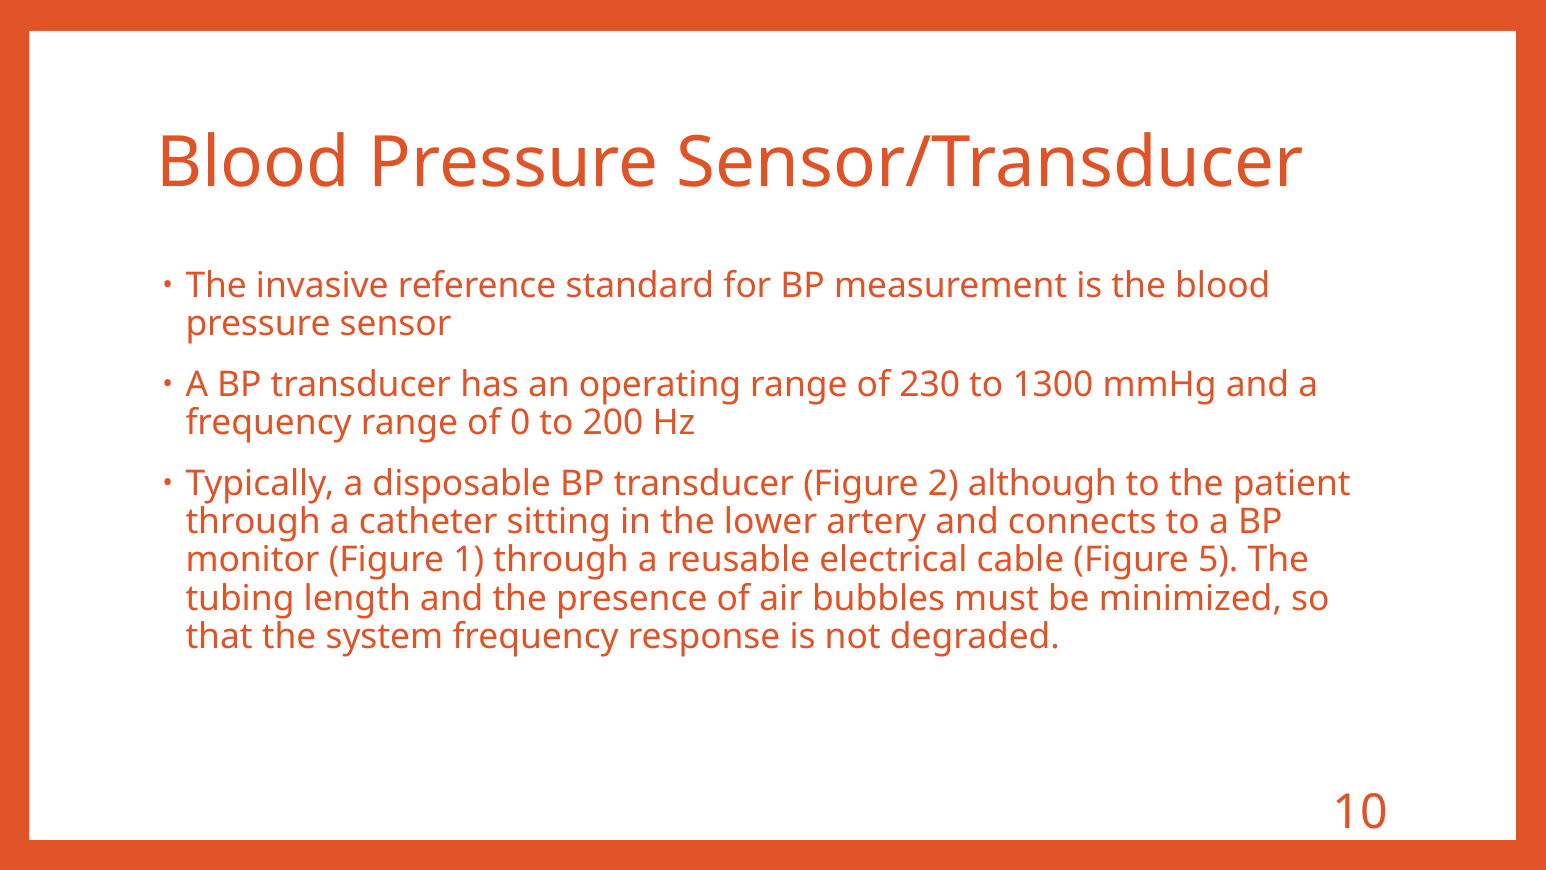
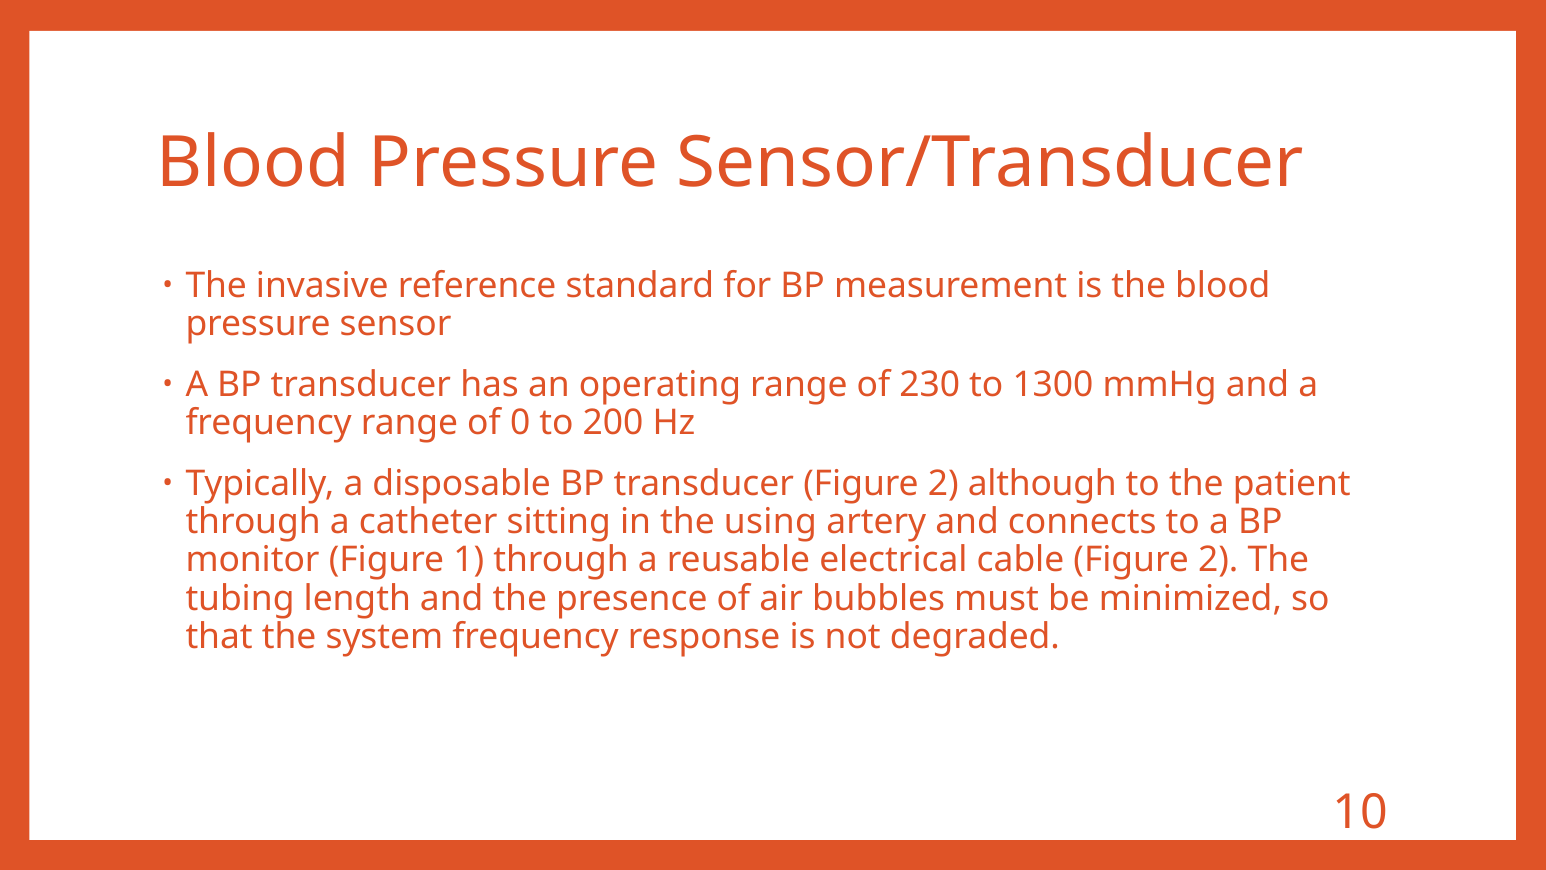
lower: lower -> using
cable Figure 5: 5 -> 2
